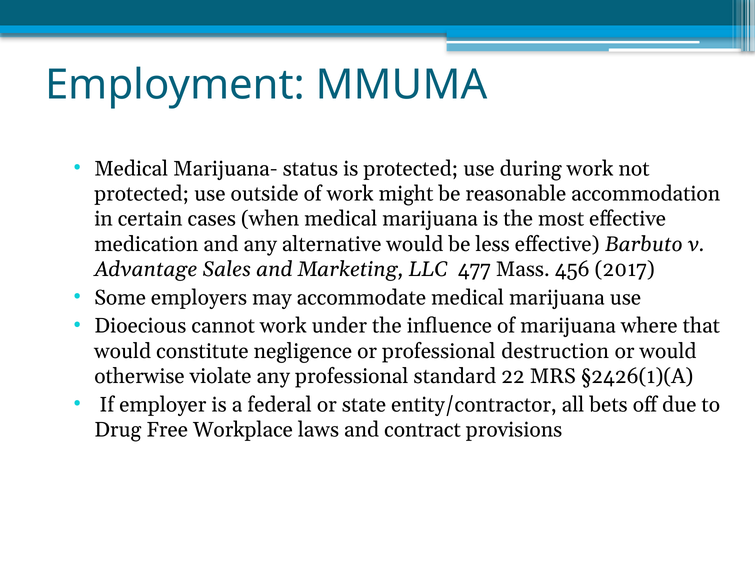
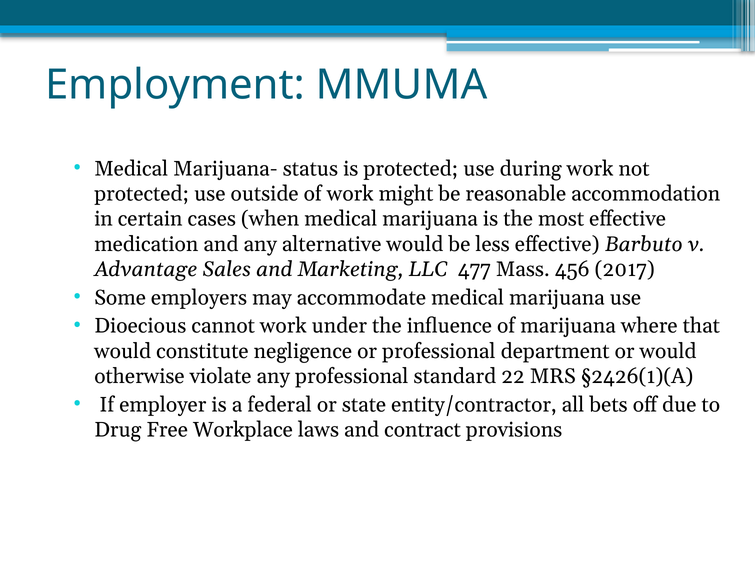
destruction: destruction -> department
